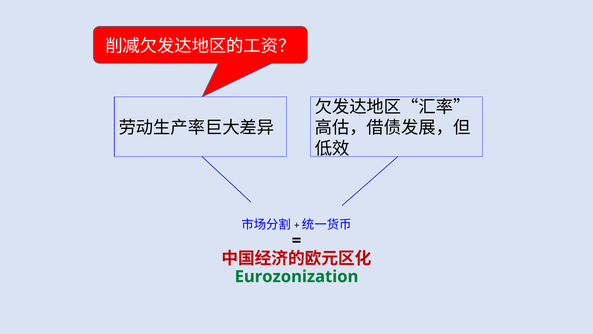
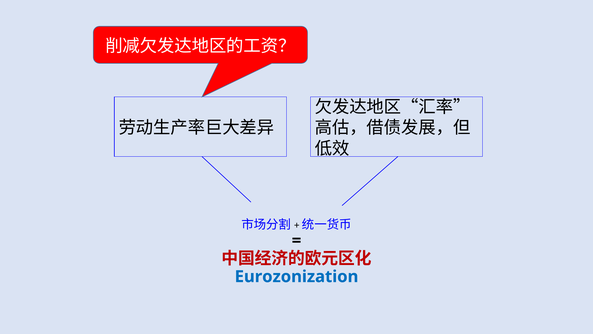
Eurozonization colour: green -> blue
